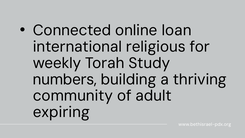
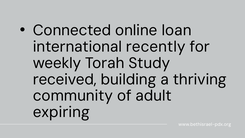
religious: religious -> recently
numbers: numbers -> received
